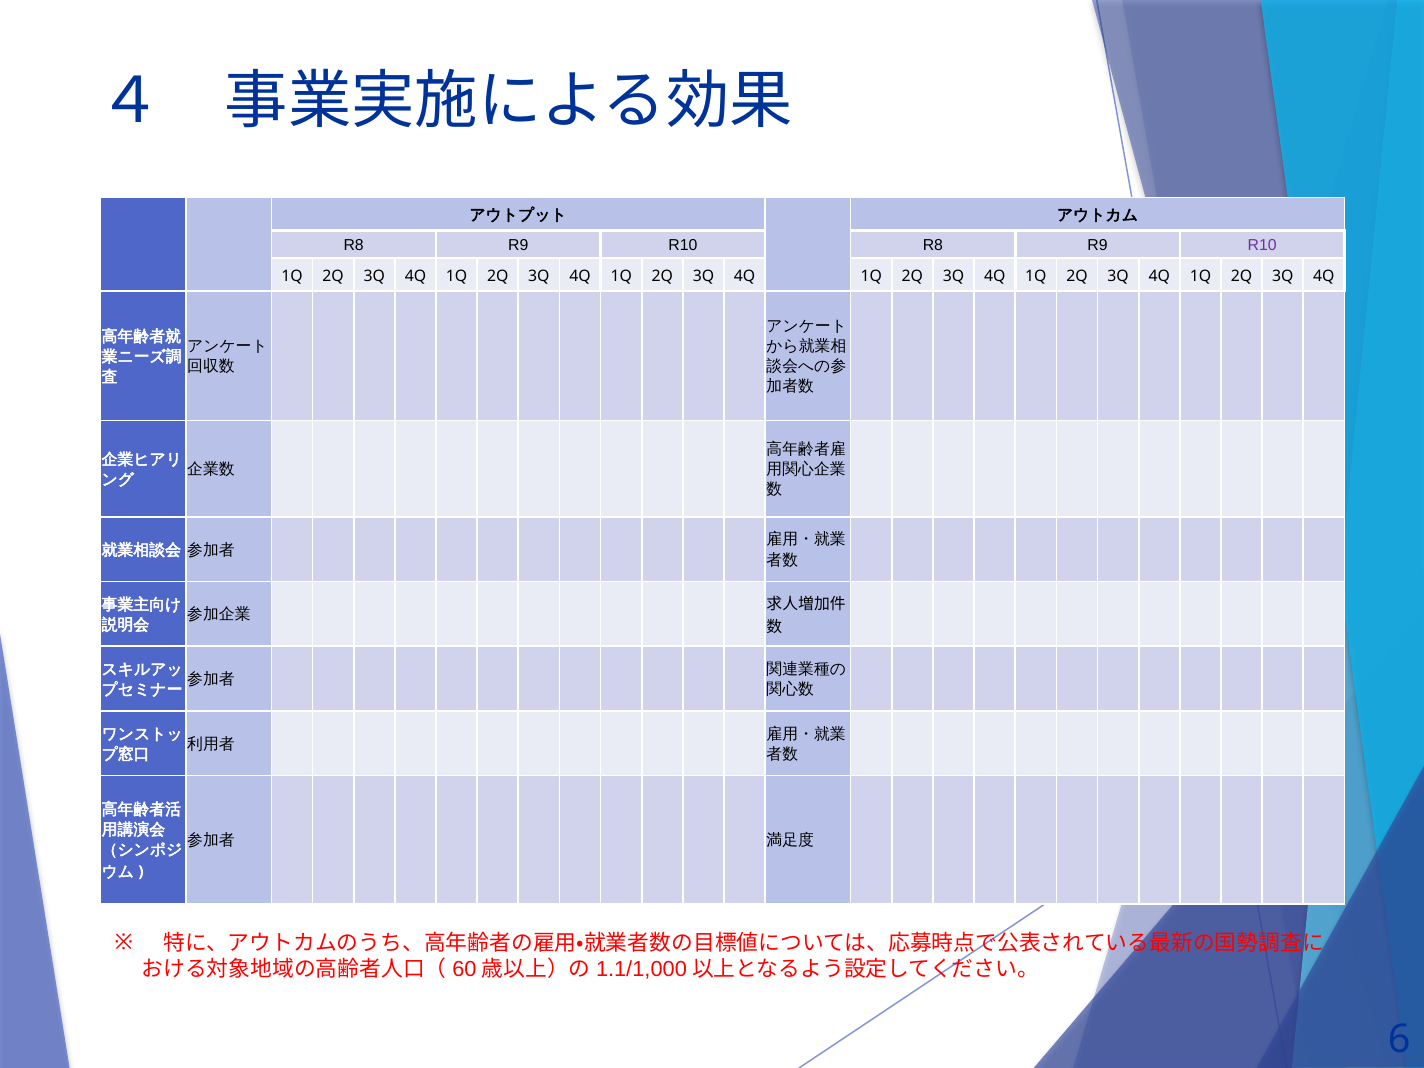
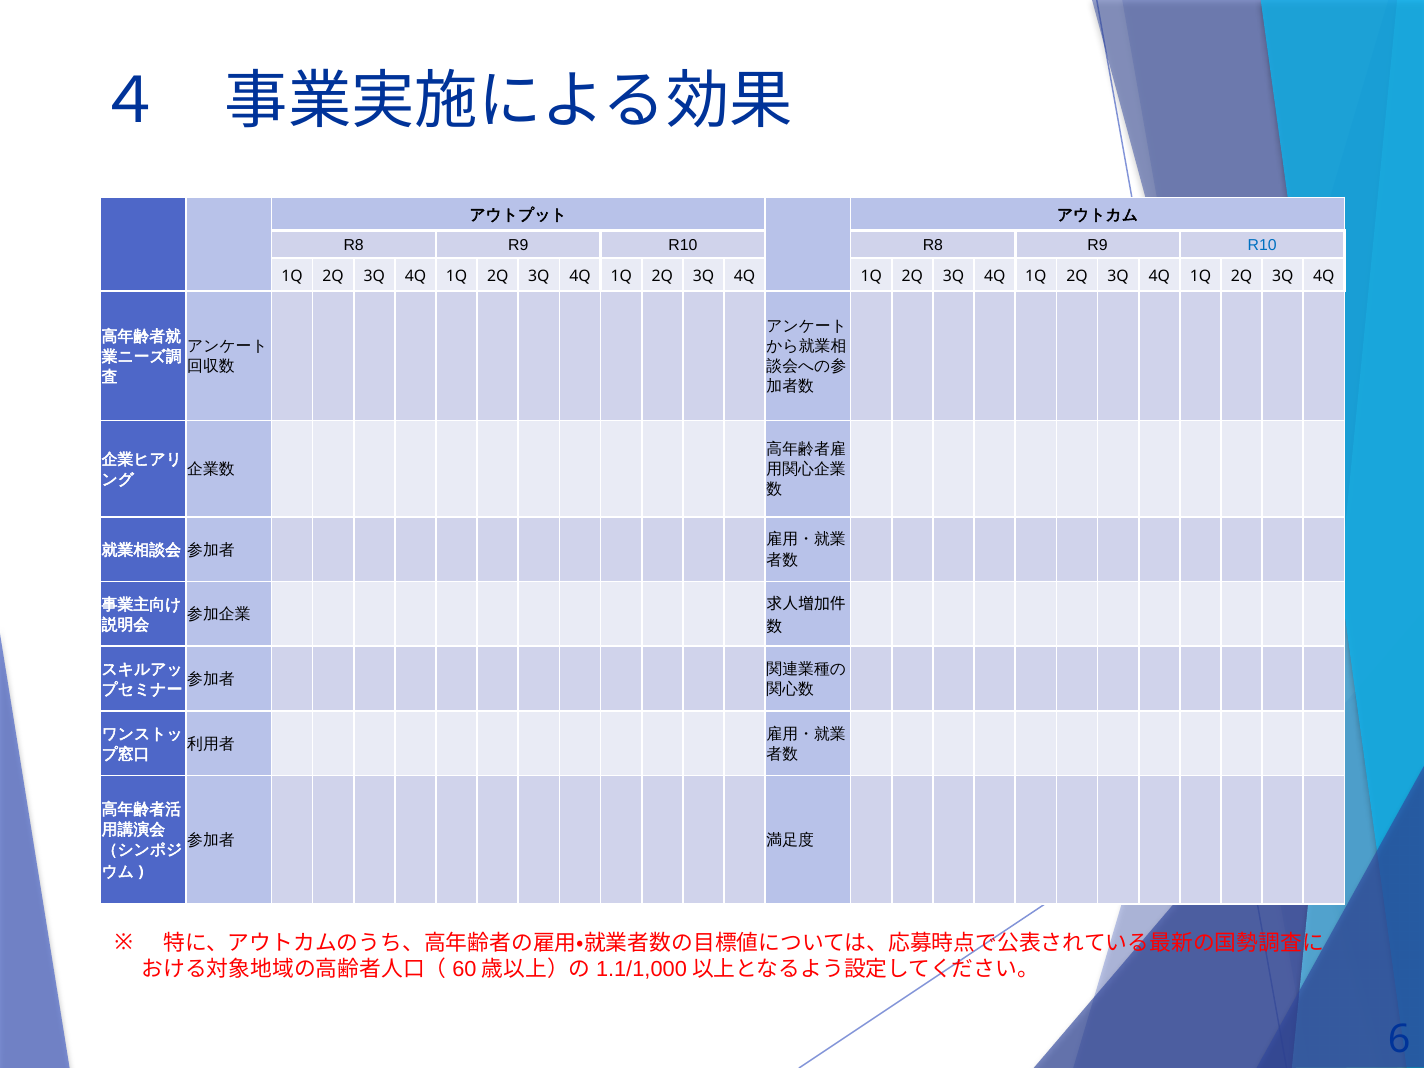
R10 at (1262, 245) colour: purple -> blue
